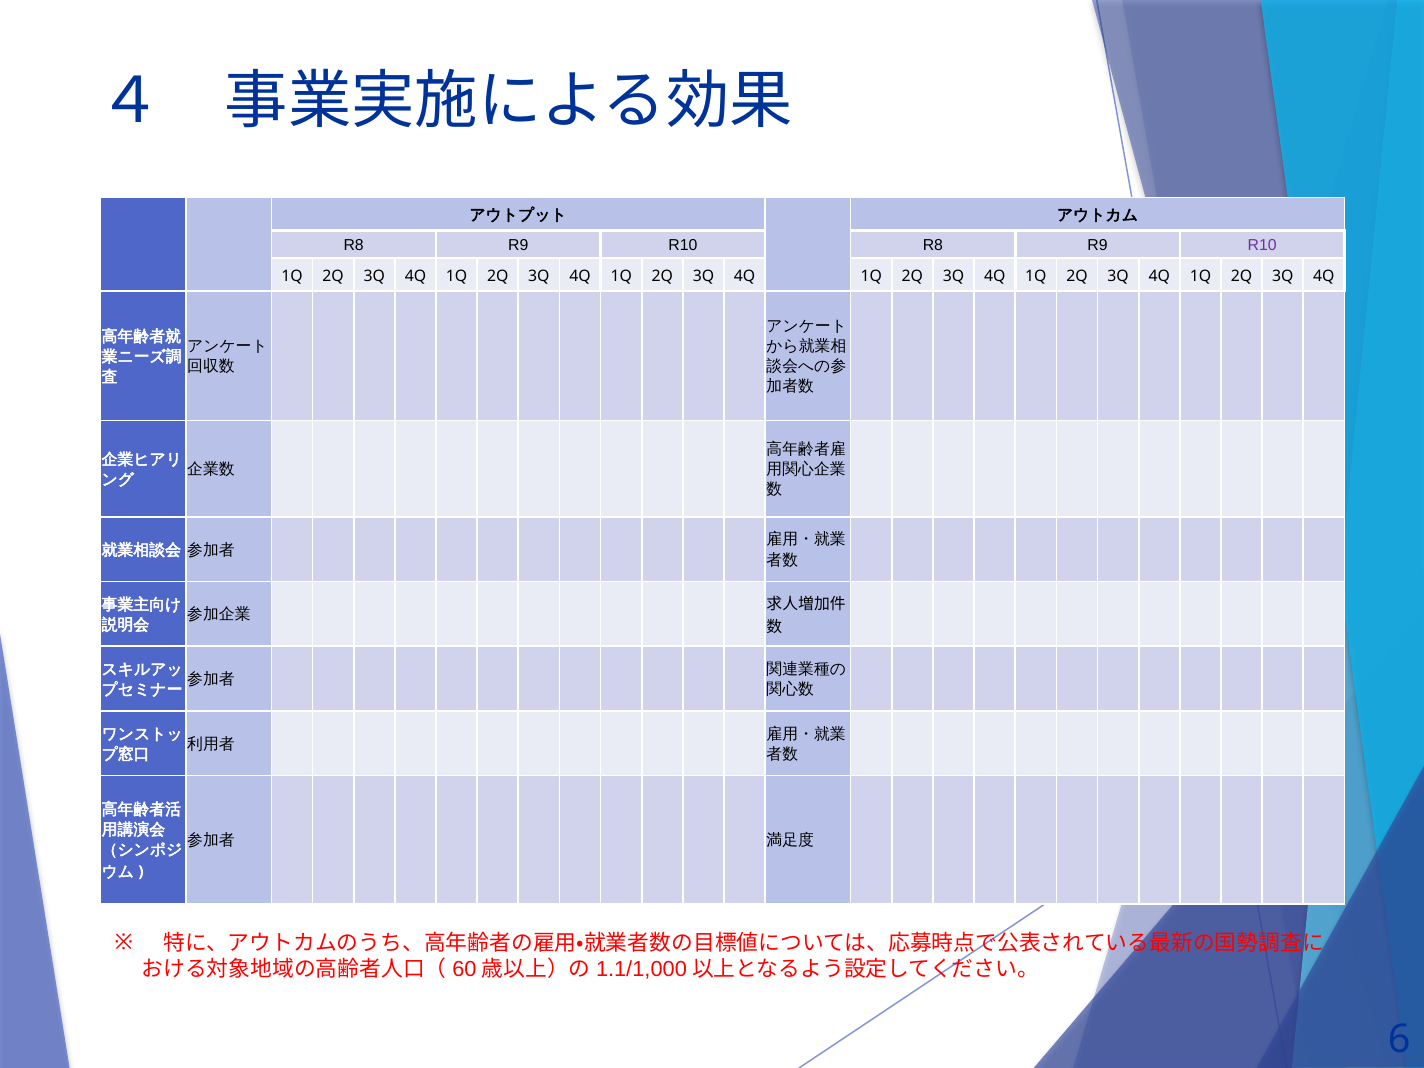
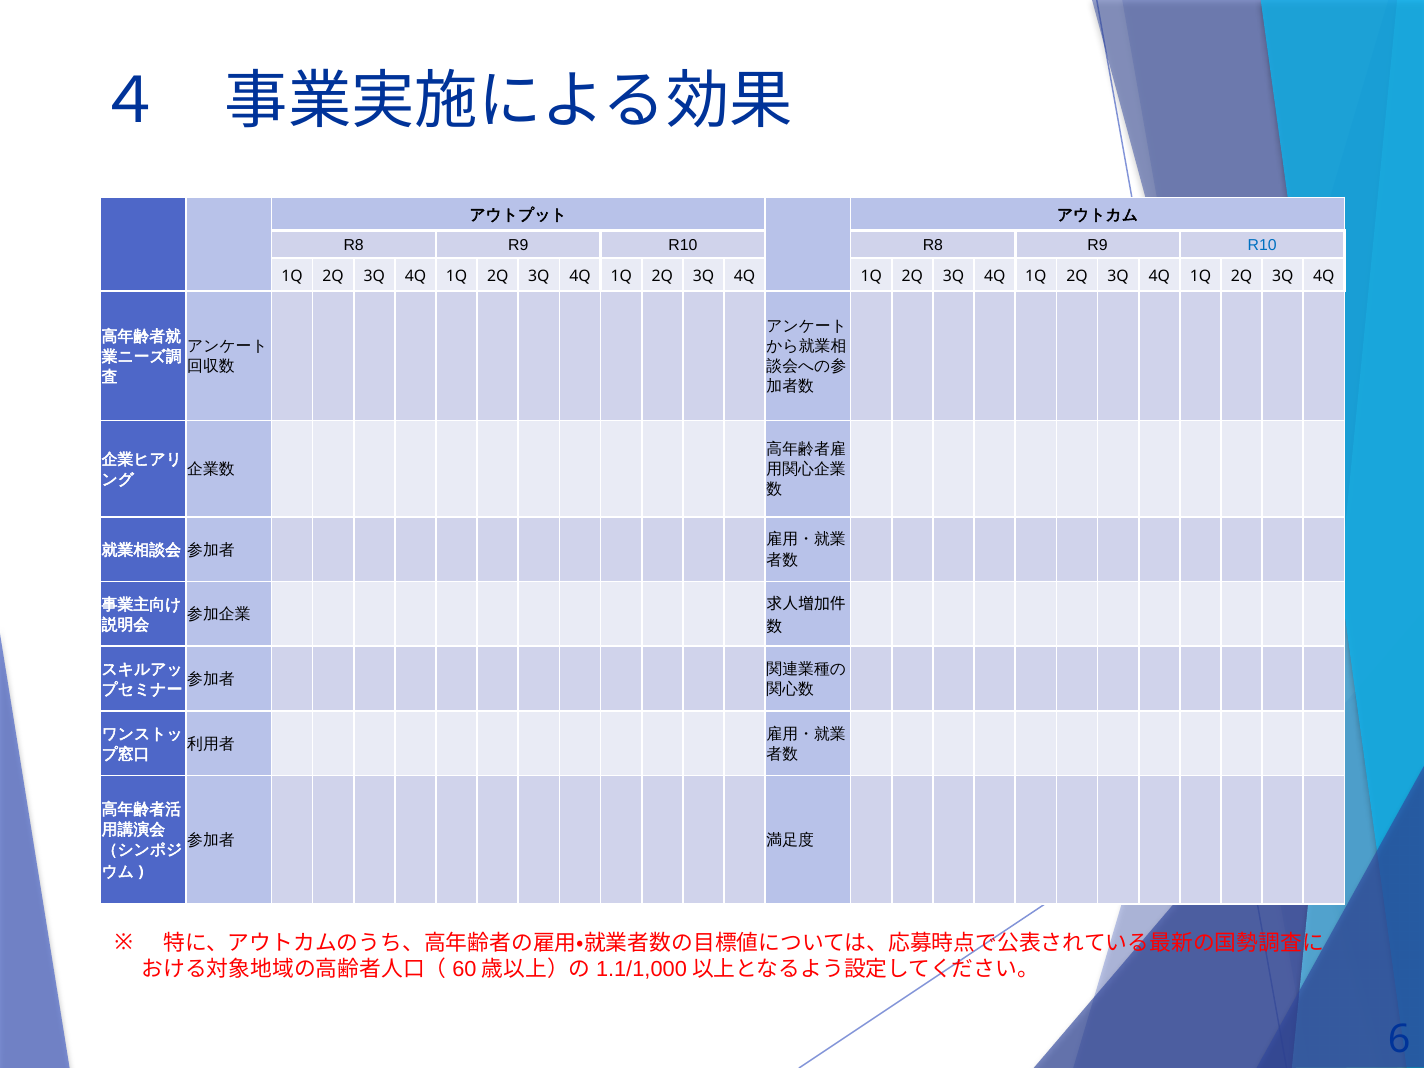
R10 at (1262, 245) colour: purple -> blue
